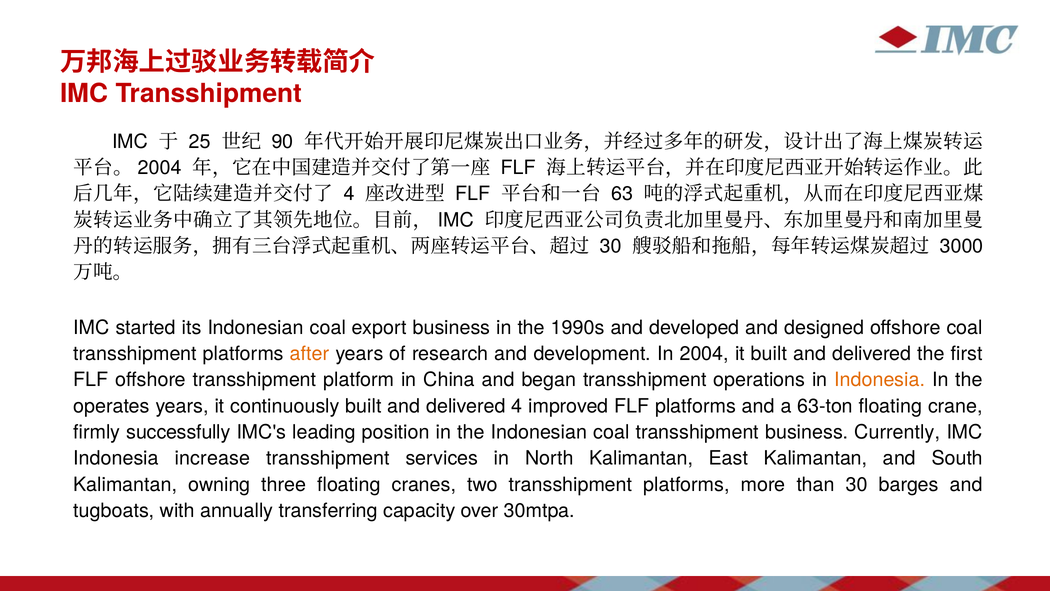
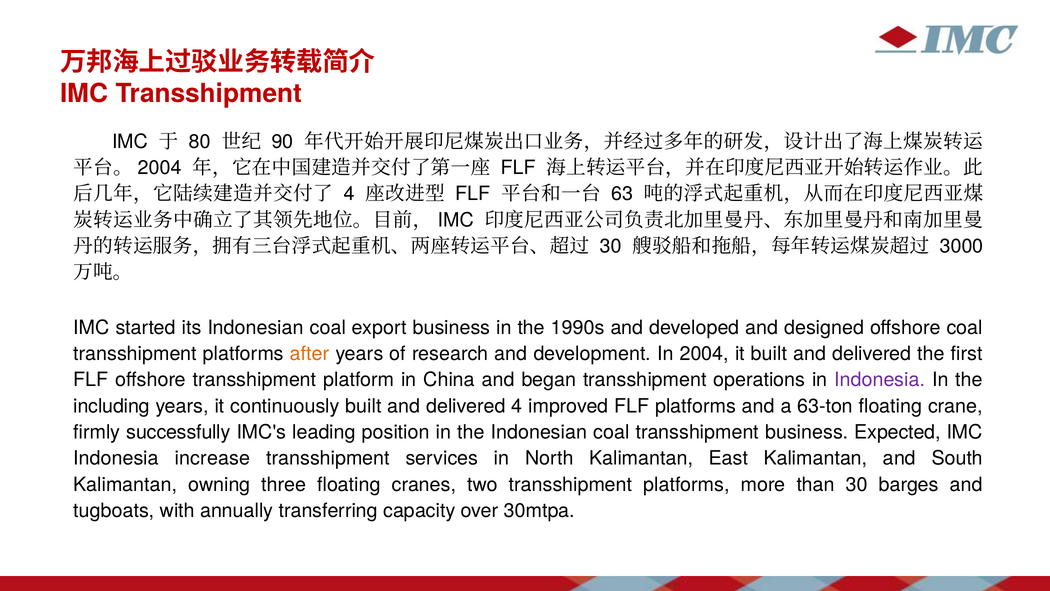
25: 25 -> 80
Indonesia at (880, 380) colour: orange -> purple
operates: operates -> including
Currently: Currently -> Expected
